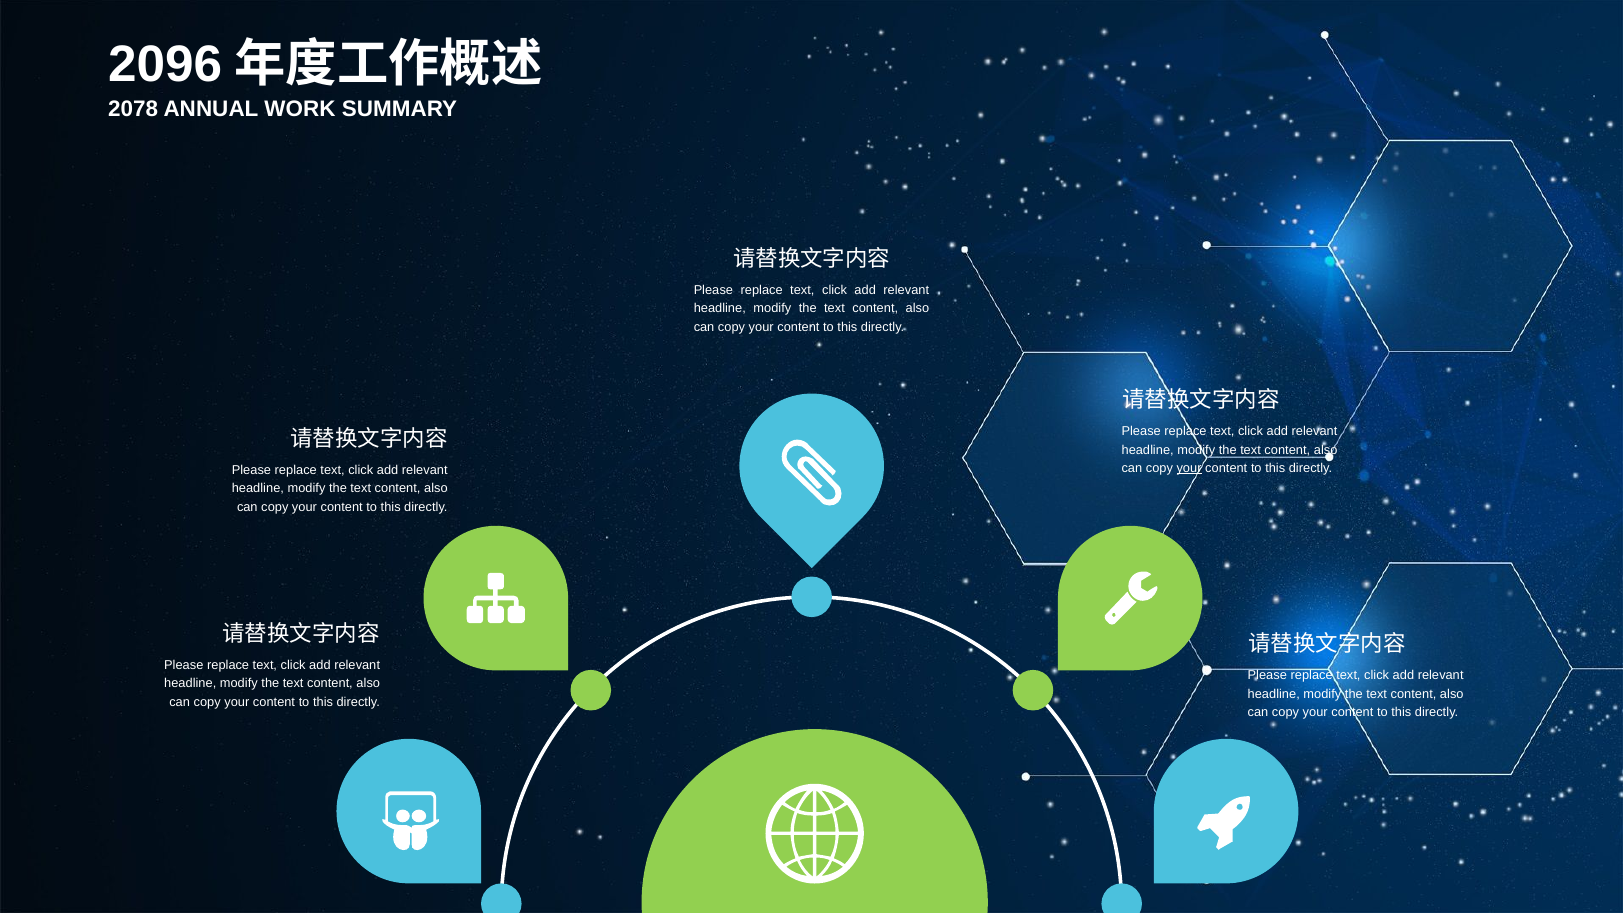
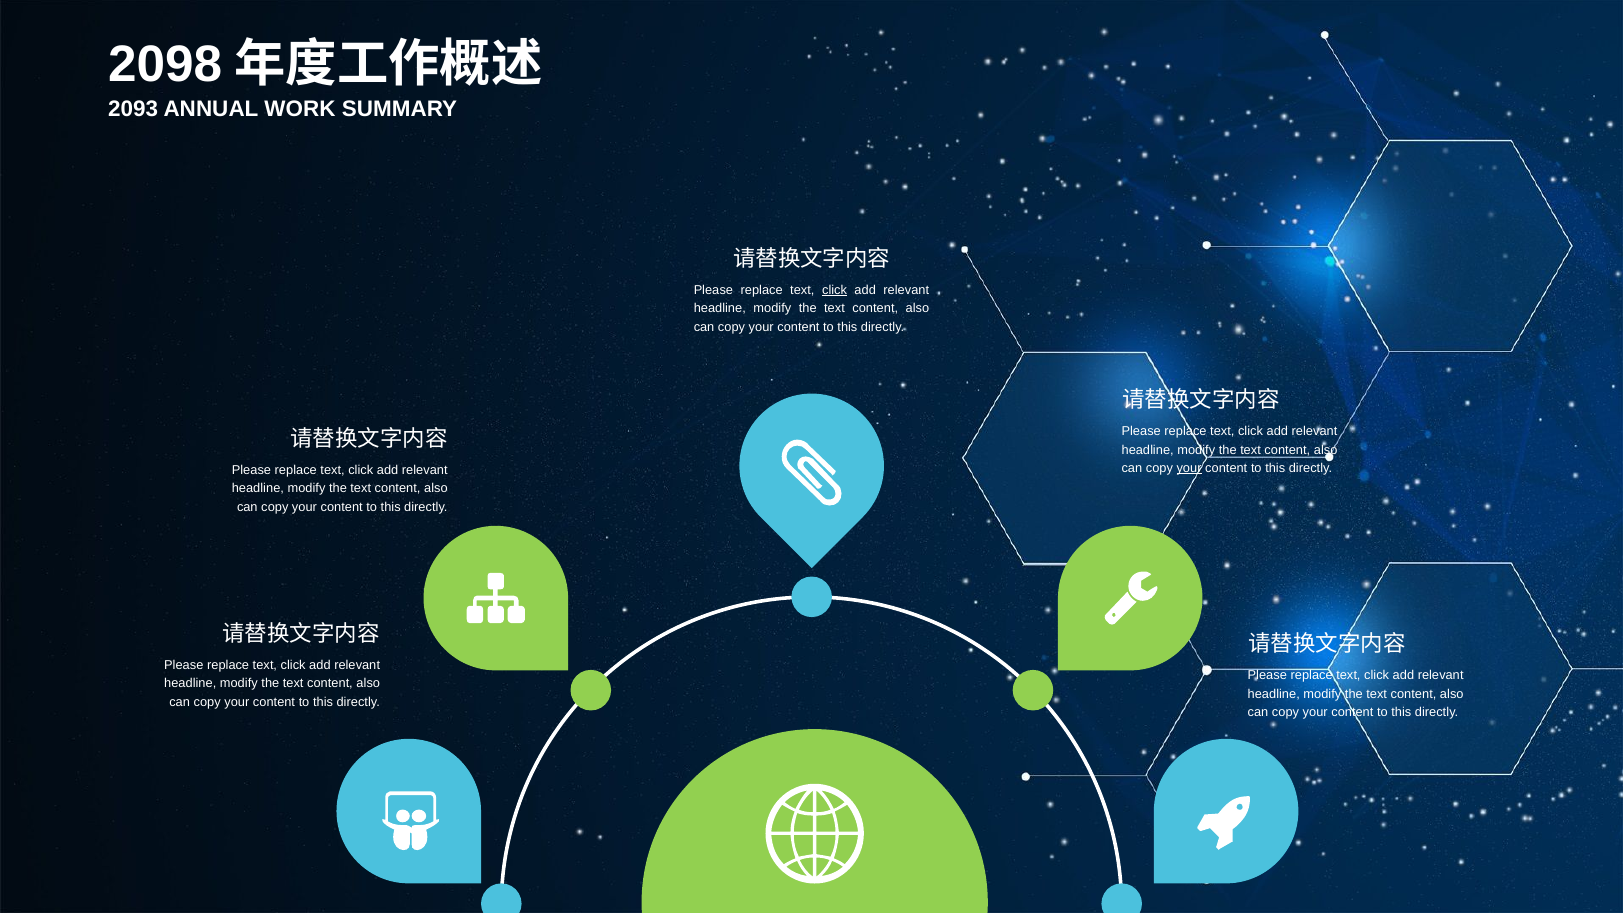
2096: 2096 -> 2098
2078: 2078 -> 2093
click at (835, 290) underline: none -> present
